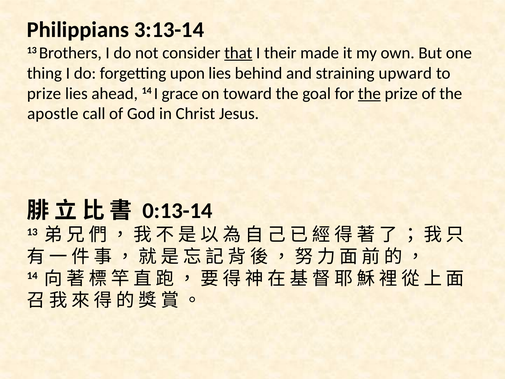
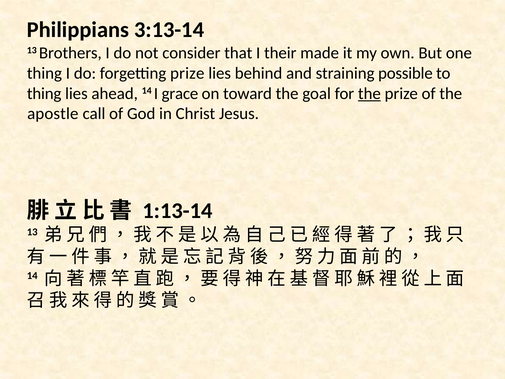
that underline: present -> none
forgetting upon: upon -> prize
upward: upward -> possible
prize at (44, 93): prize -> thing
0:13-14: 0:13-14 -> 1:13-14
